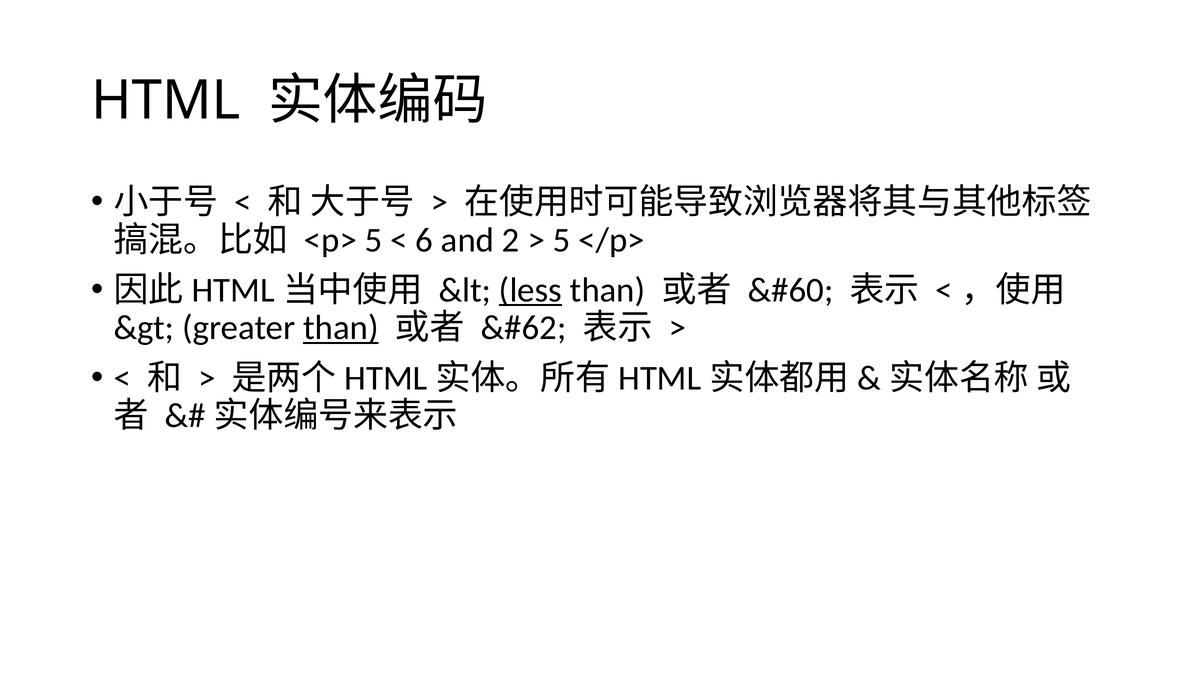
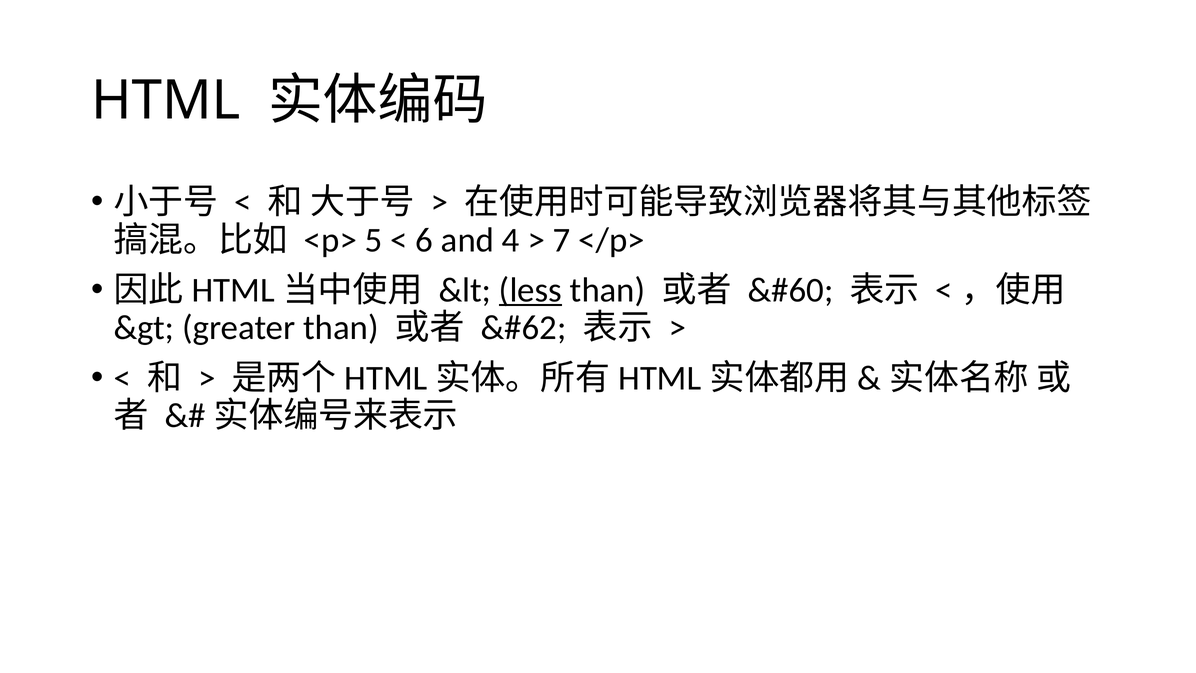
2: 2 -> 4
5 at (562, 240): 5 -> 7
than at (341, 328) underline: present -> none
